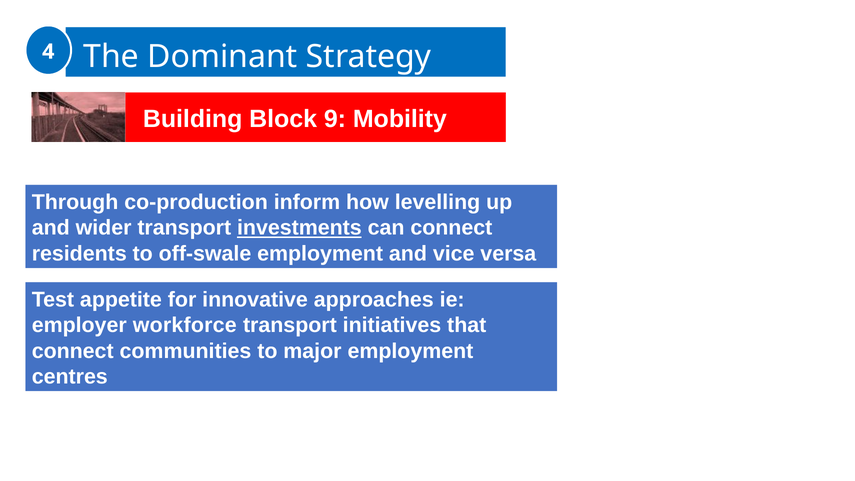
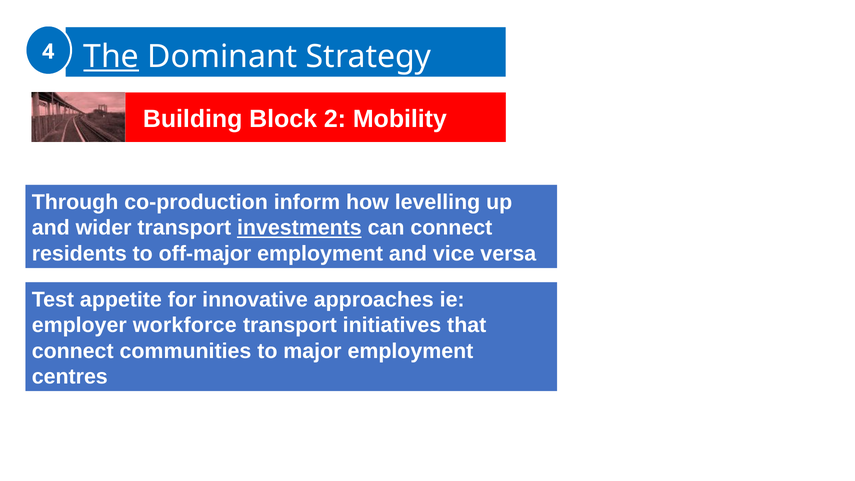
The underline: none -> present
9: 9 -> 2
off-swale: off-swale -> off-major
